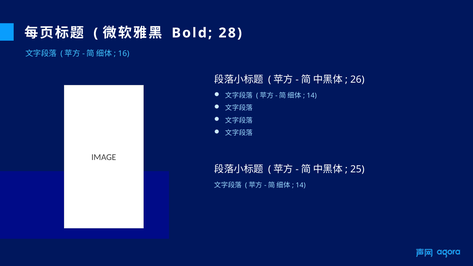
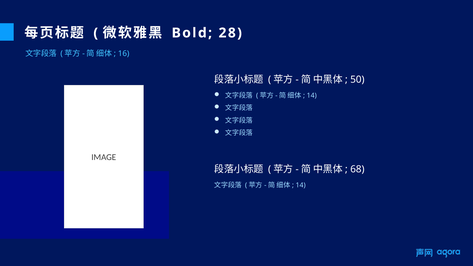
26: 26 -> 50
25: 25 -> 68
